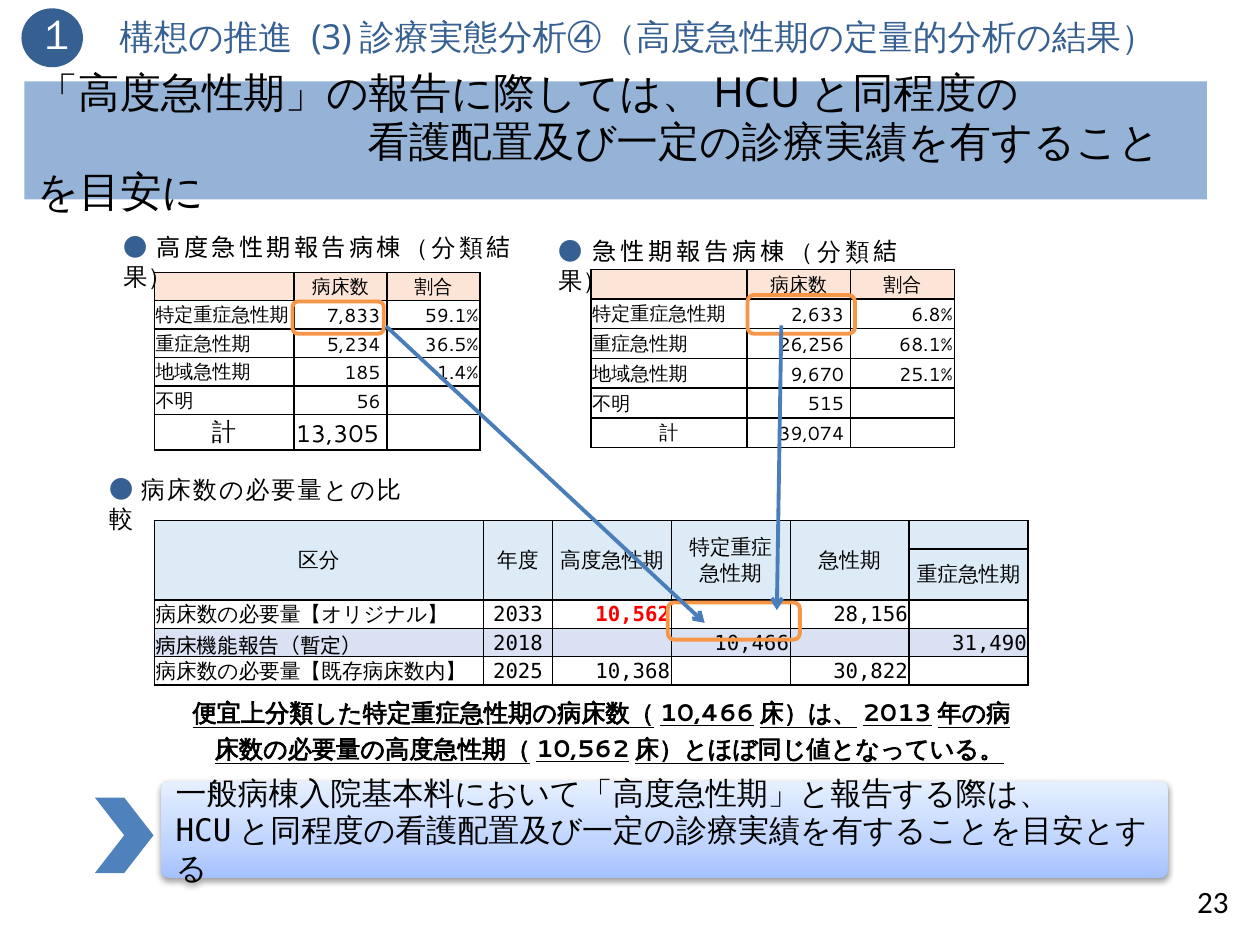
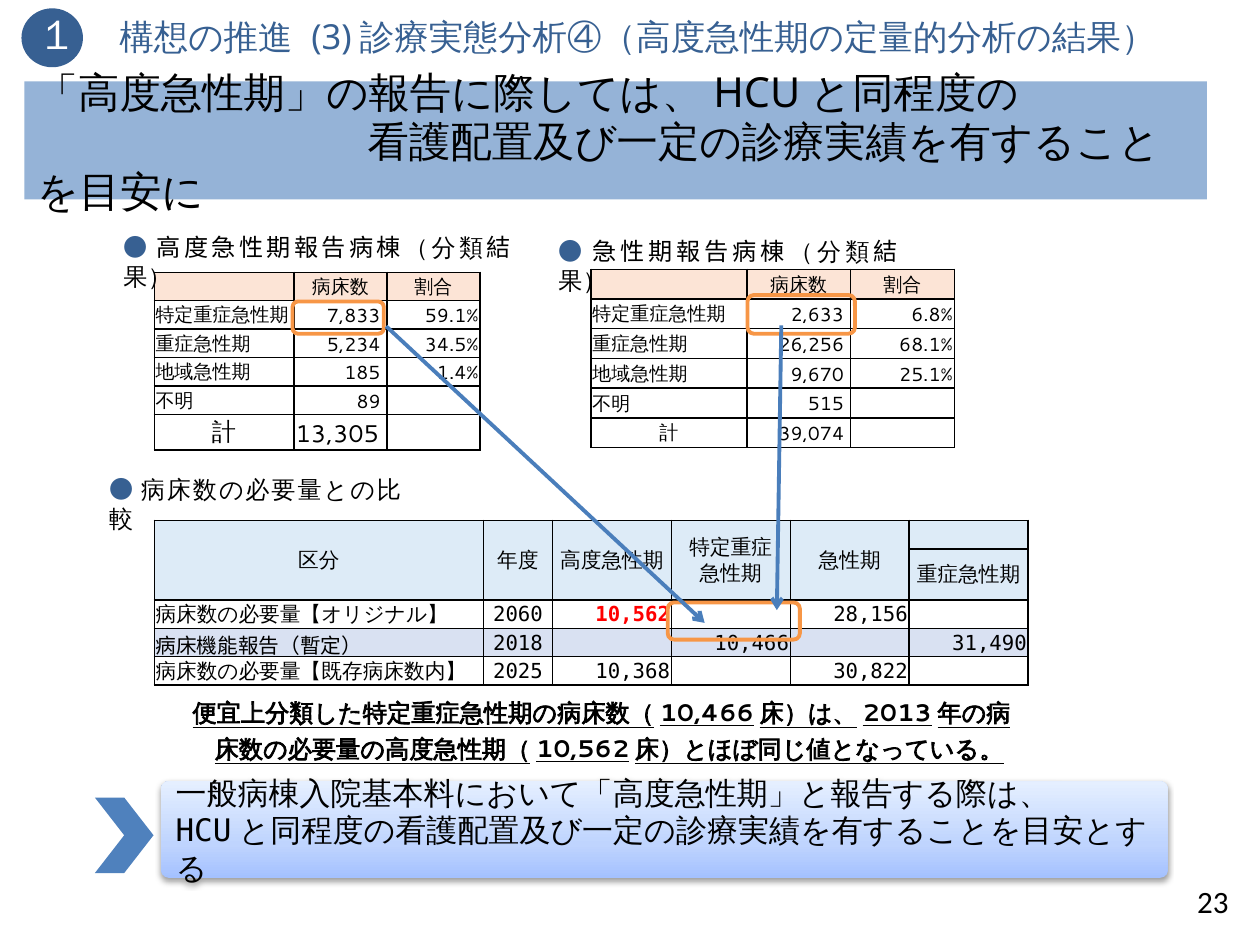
36.5%: 36.5% -> 34.5%
56: 56 -> 89
2033: 2033 -> 2060
